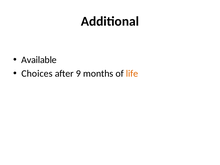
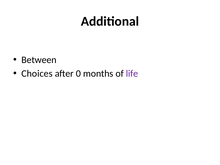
Available: Available -> Between
9: 9 -> 0
life colour: orange -> purple
